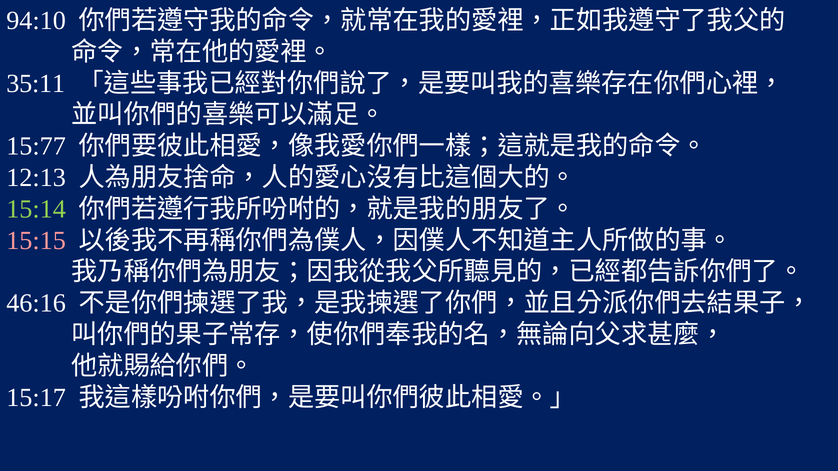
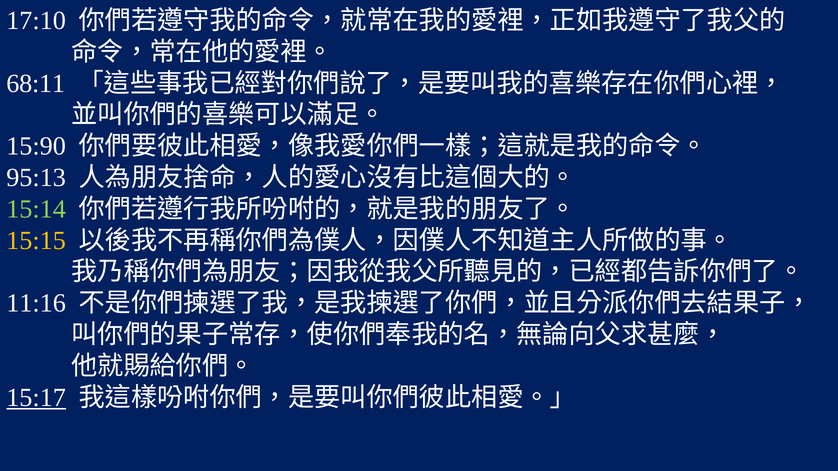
94:10: 94:10 -> 17:10
35:11: 35:11 -> 68:11
15:77: 15:77 -> 15:90
12:13: 12:13 -> 95:13
15:15 colour: pink -> yellow
46:16: 46:16 -> 11:16
15:17 underline: none -> present
